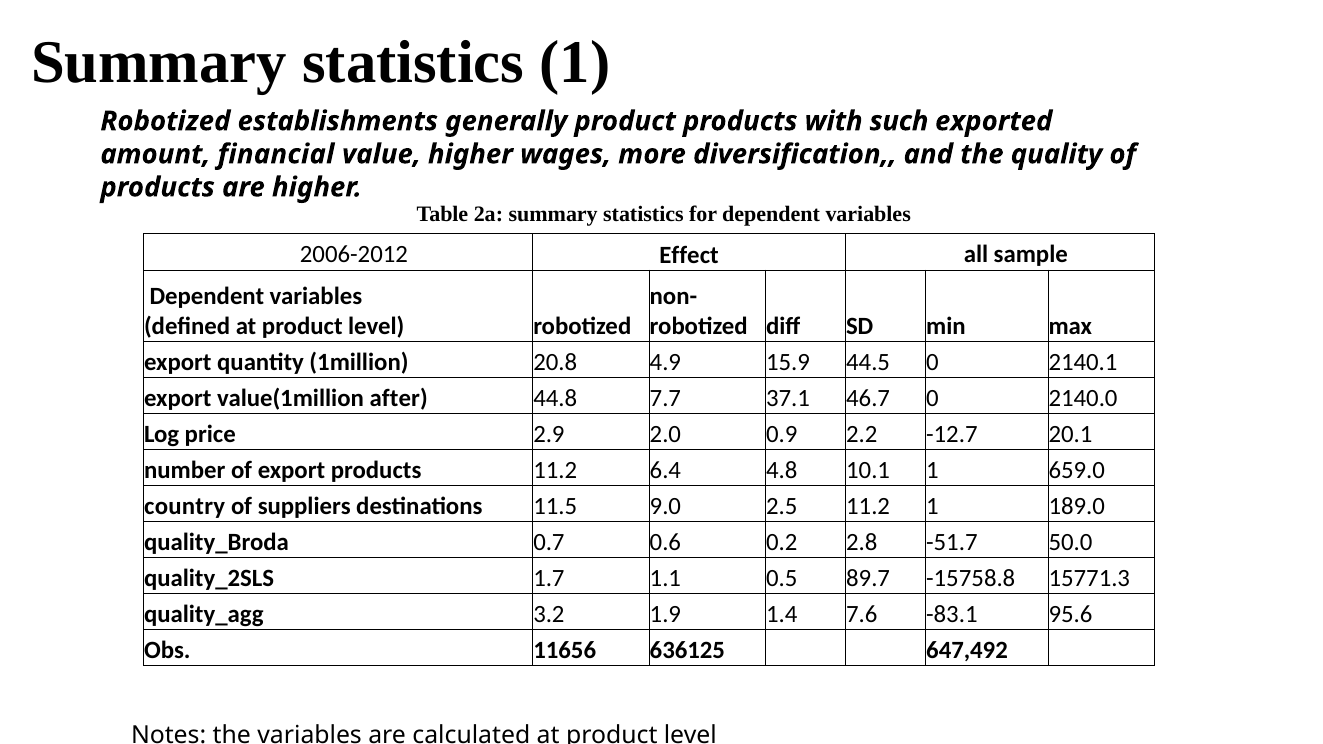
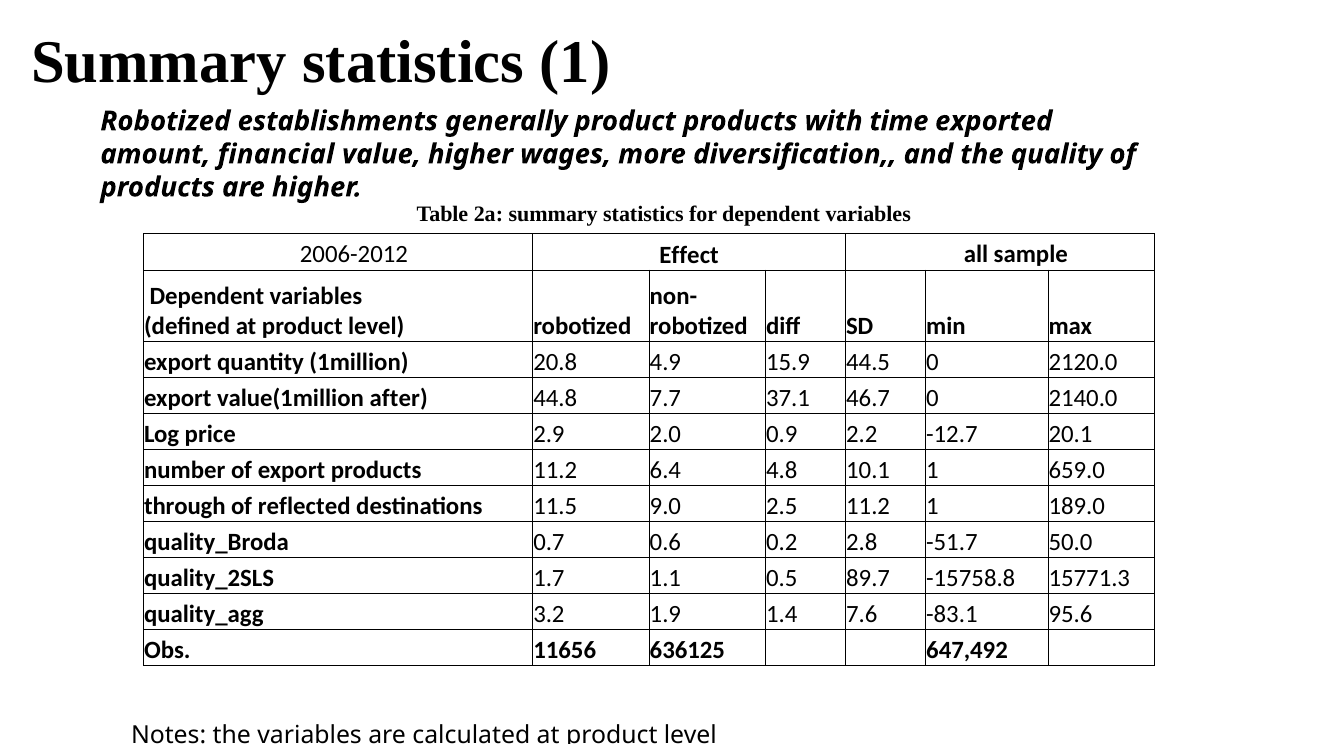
such: such -> time
2140.1: 2140.1 -> 2120.0
country: country -> through
suppliers: suppliers -> reflected
